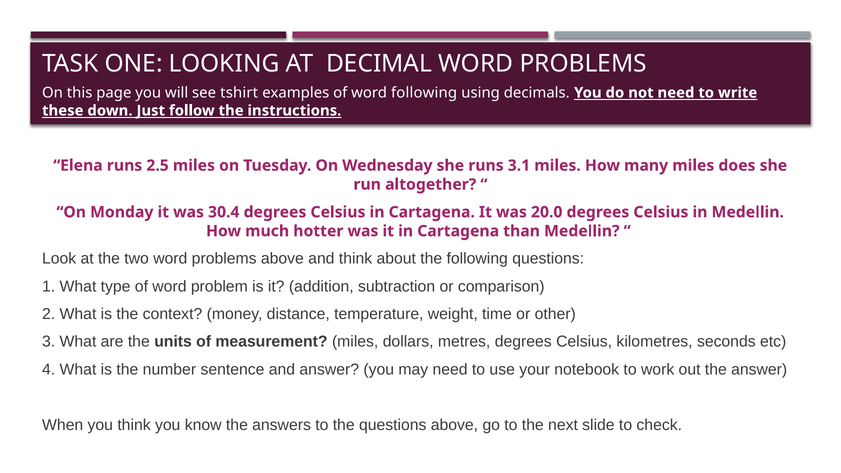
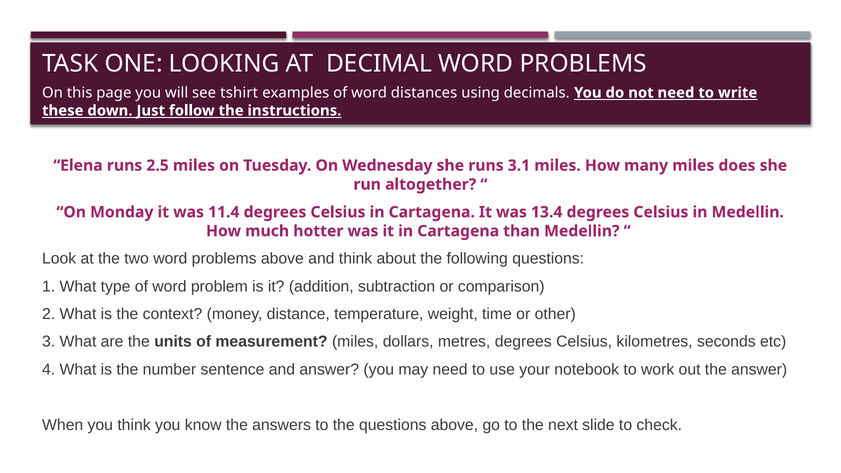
word following: following -> distances
30.4: 30.4 -> 11.4
20.0: 20.0 -> 13.4
